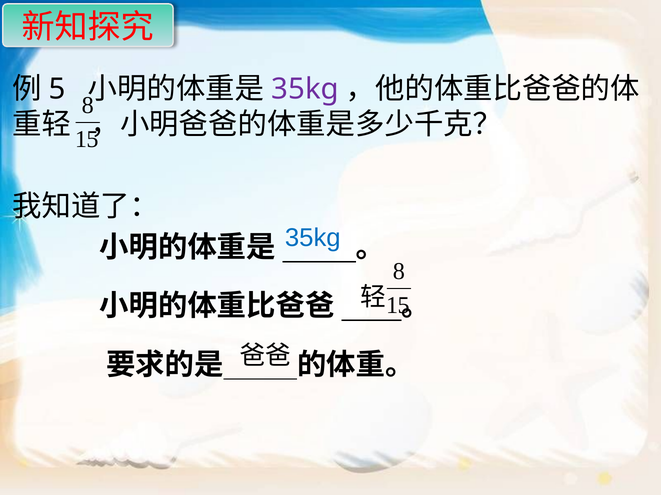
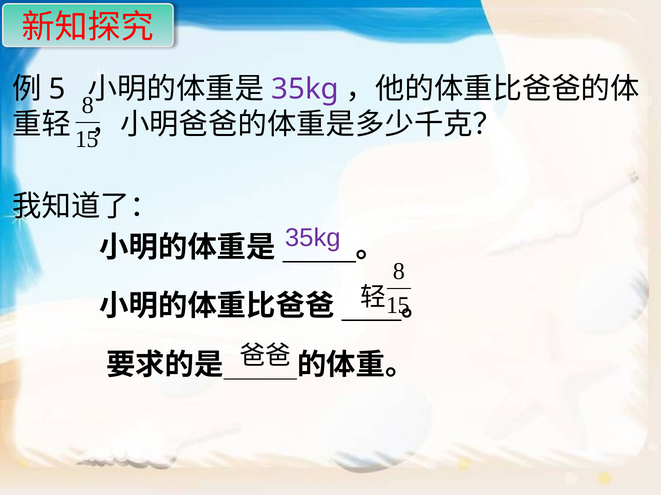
35kg at (313, 238) colour: blue -> purple
